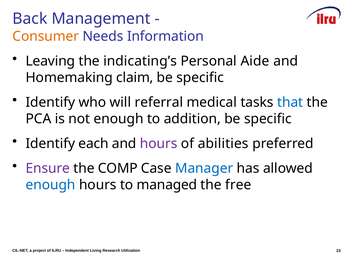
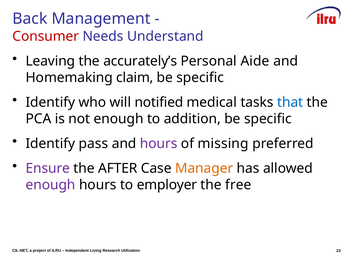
Consumer colour: orange -> red
Information: Information -> Understand
indicating’s: indicating’s -> accurately’s
referral: referral -> notified
each: each -> pass
abilities: abilities -> missing
COMP: COMP -> AFTER
Manager colour: blue -> orange
enough at (51, 185) colour: blue -> purple
managed: managed -> employer
